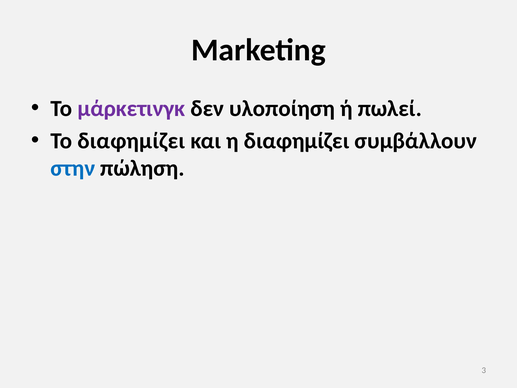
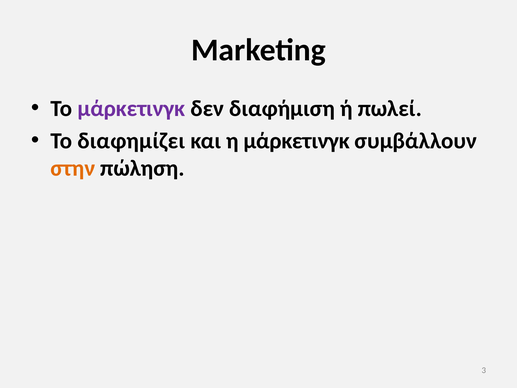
υλοποίηση: υλοποίηση -> διαφήμιση
η διαφημίζει: διαφημίζει -> μάρκετινγκ
στην colour: blue -> orange
